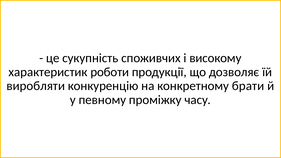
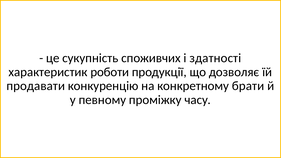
високому: високому -> здатності
виробляти: виробляти -> продавати
